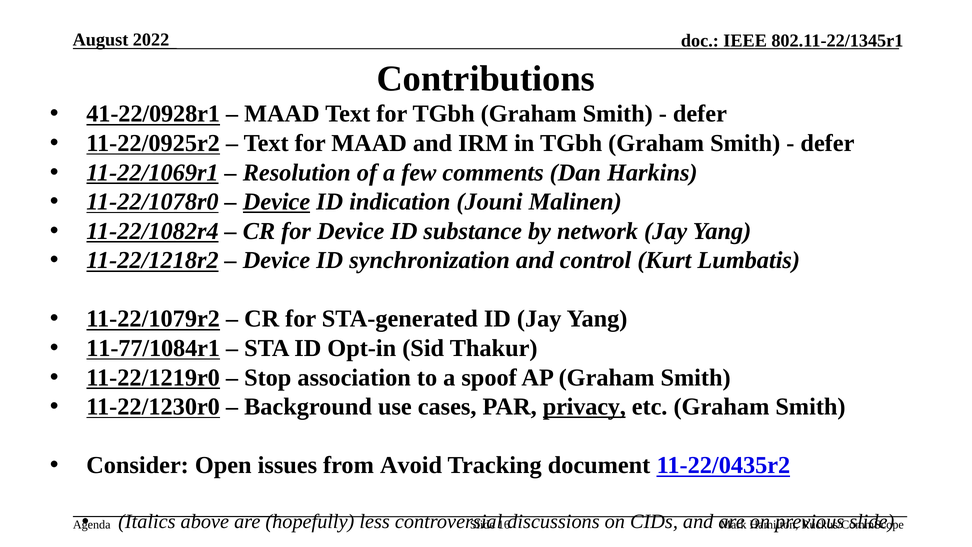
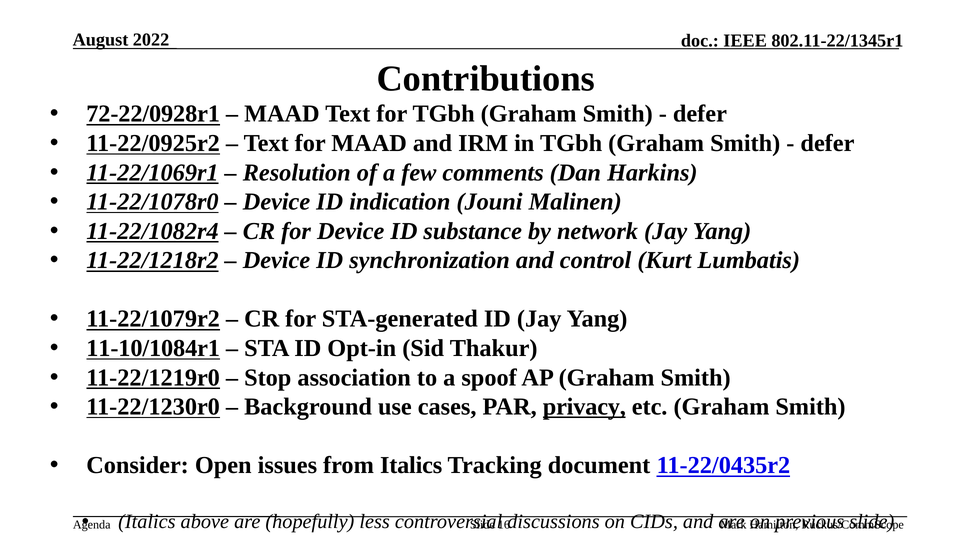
41-22/0928r1: 41-22/0928r1 -> 72-22/0928r1
Device at (276, 202) underline: present -> none
11-77/1084r1: 11-77/1084r1 -> 11-10/1084r1
from Avoid: Avoid -> Italics
